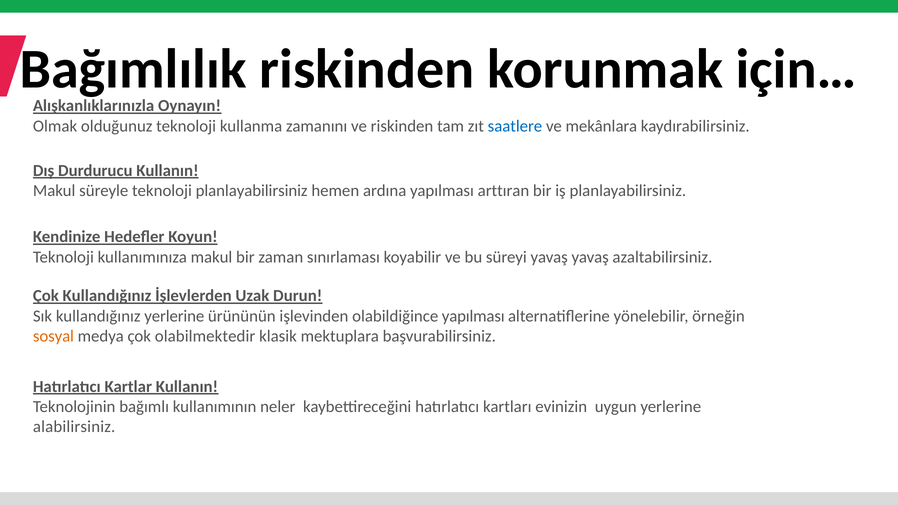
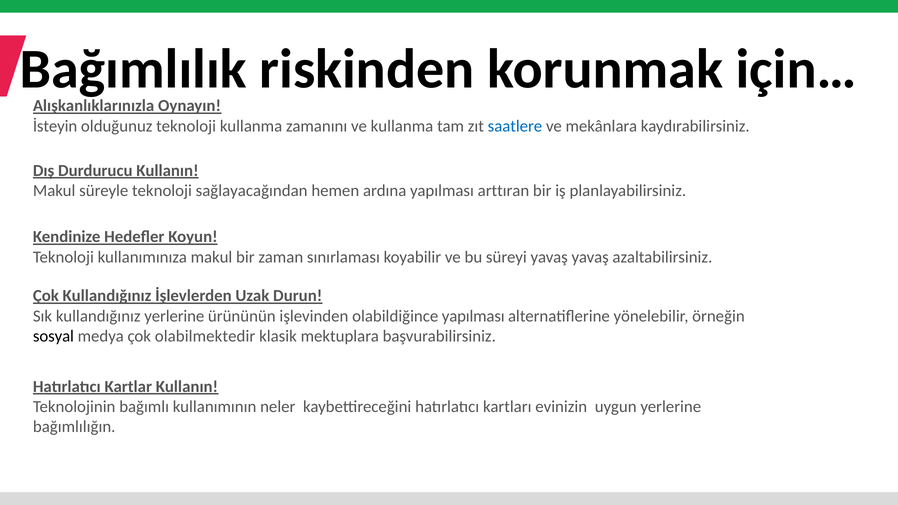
Olmak: Olmak -> İsteyin
ve riskinden: riskinden -> kullanma
teknoloji planlayabilirsiniz: planlayabilirsiniz -> sağlayacağından
sosyal colour: orange -> black
alabilirsiniz: alabilirsiniz -> bağımlılığın
